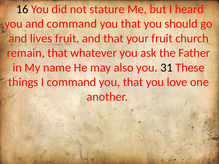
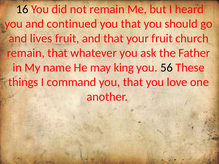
not stature: stature -> remain
and command: command -> continued
also: also -> king
31: 31 -> 56
